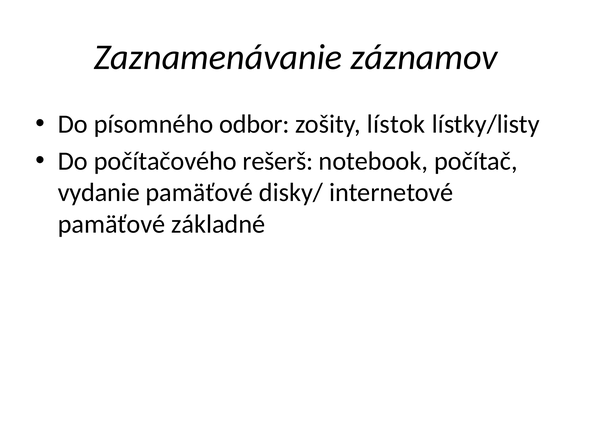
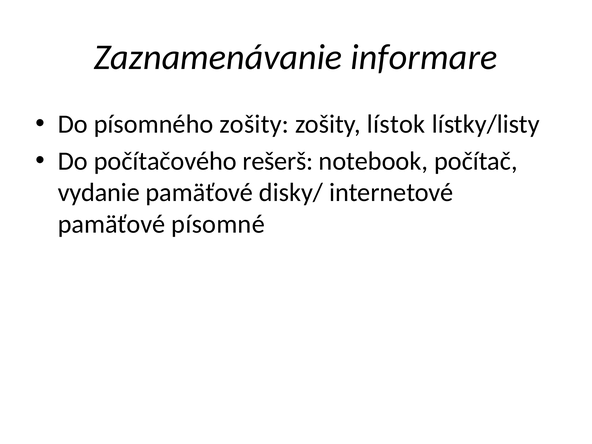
záznamov: záznamov -> informare
písomného odbor: odbor -> zošity
základné: základné -> písomné
